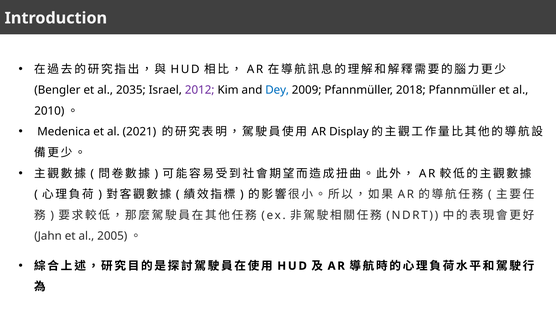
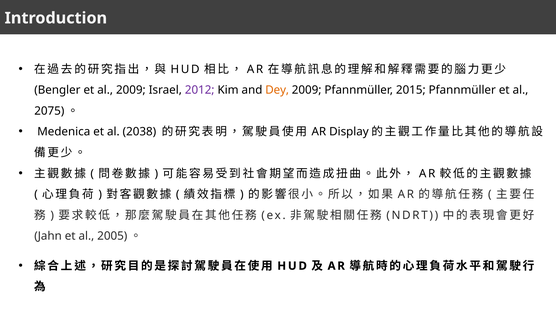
al 2035: 2035 -> 2009
Dey colour: blue -> orange
2018: 2018 -> 2015
2010: 2010 -> 2075
2021: 2021 -> 2038
